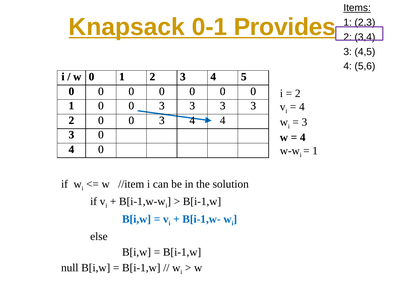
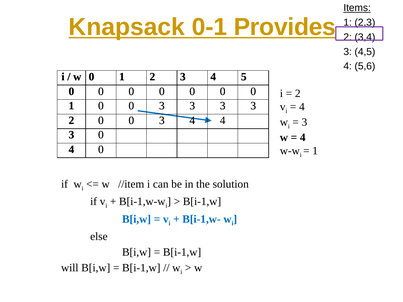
null: null -> will
